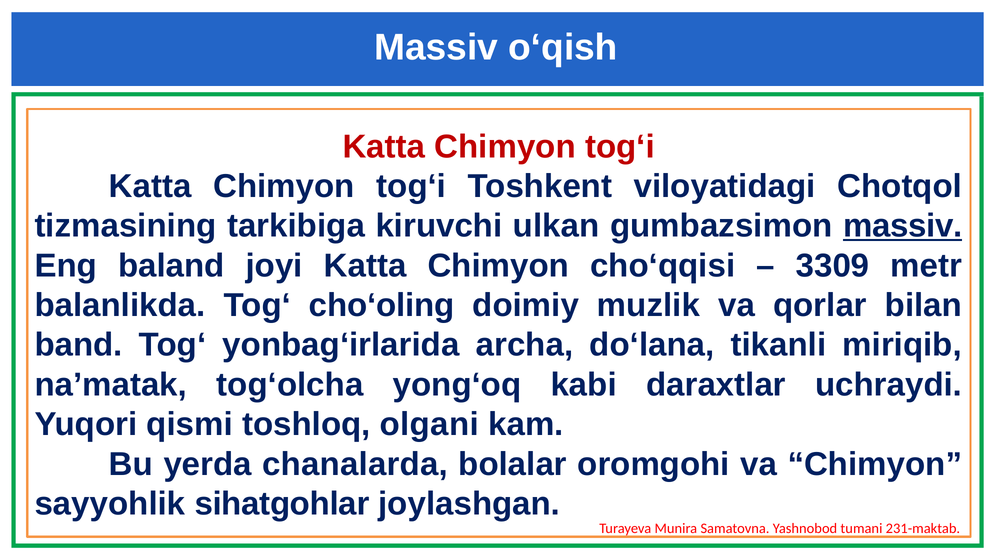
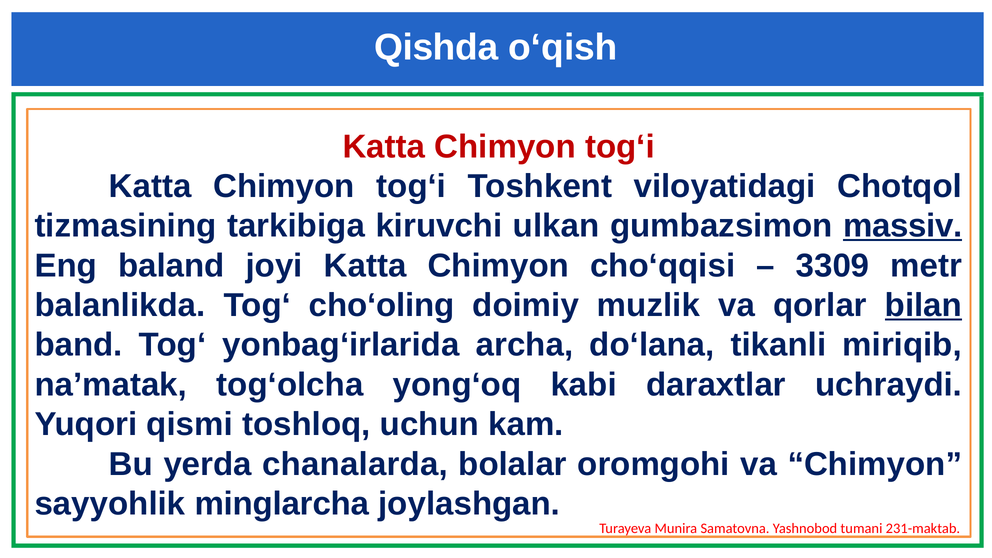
Massiv at (436, 47): Massiv -> Qishda
bilan underline: none -> present
olgani: olgani -> uchun
sihatgohlar: sihatgohlar -> minglarcha
